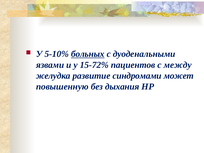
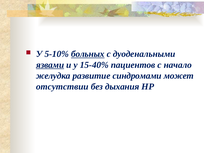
язвами underline: none -> present
15-72%: 15-72% -> 15-40%
между: между -> начало
повышенную: повышенную -> отсутствии
